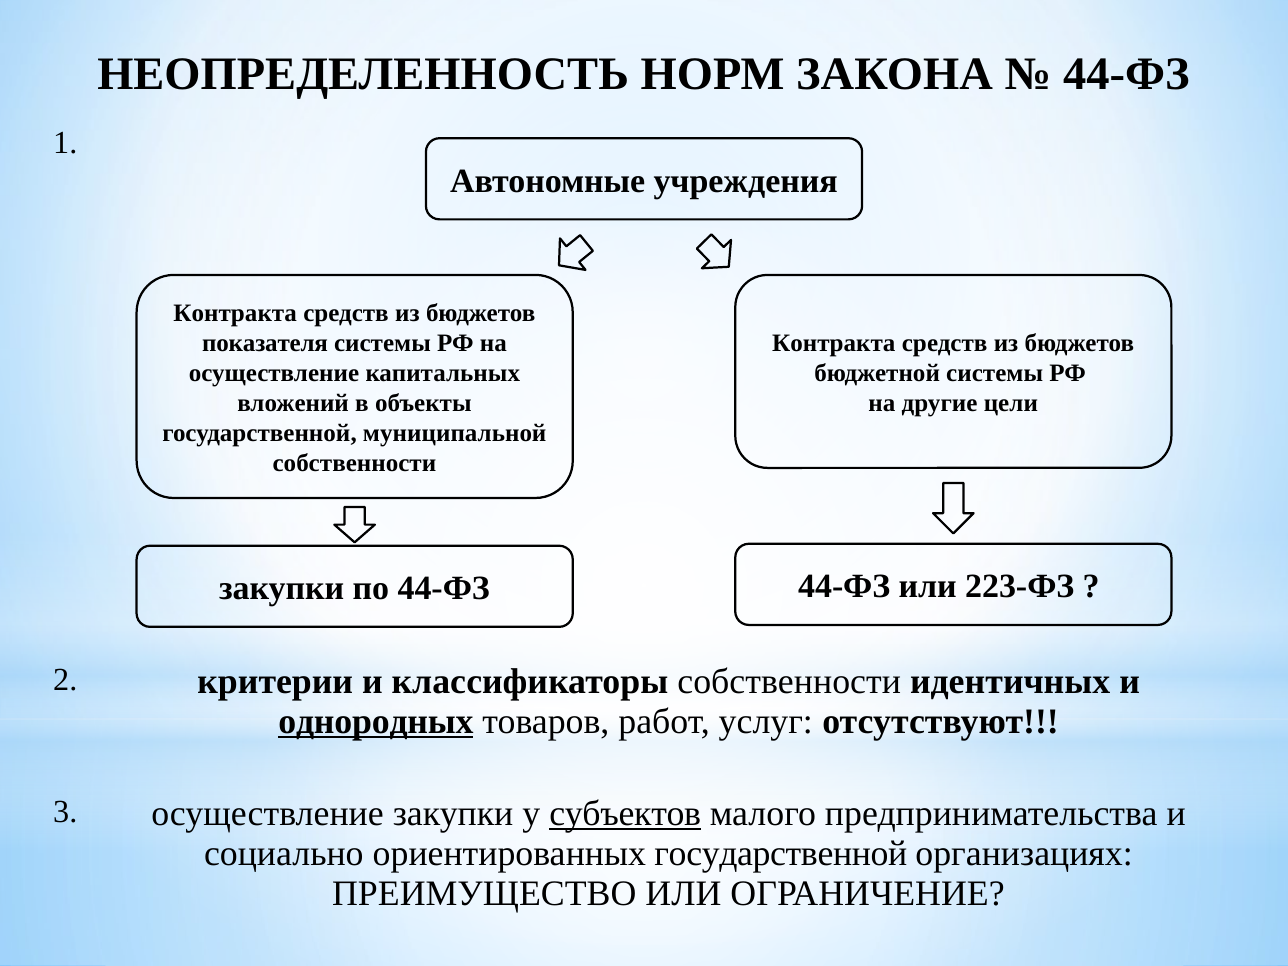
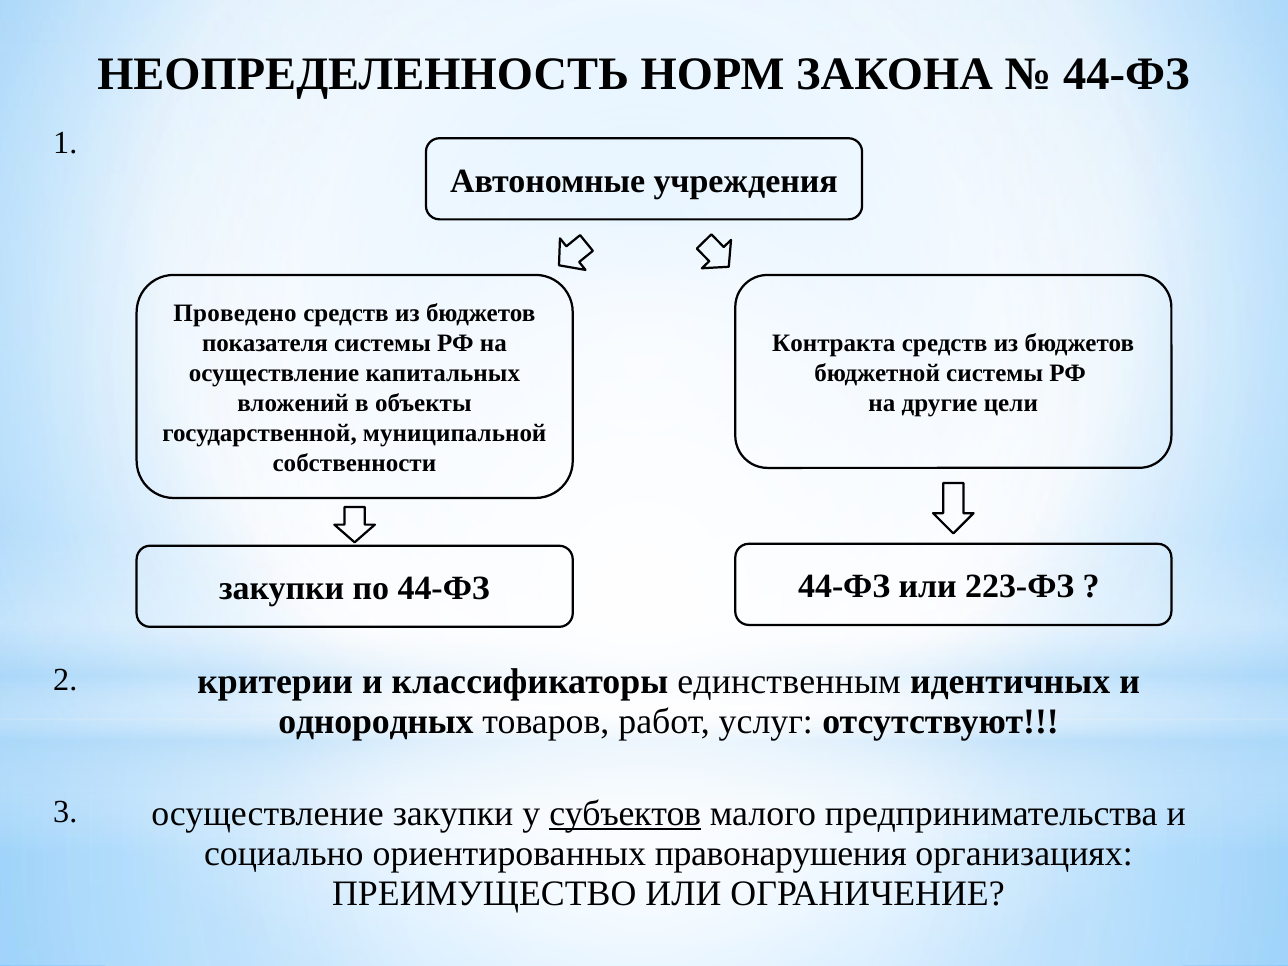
Контракта at (235, 313): Контракта -> Проведено
классификаторы собственности: собственности -> единственным
однородных underline: present -> none
ориентированных государственной: государственной -> правонарушения
